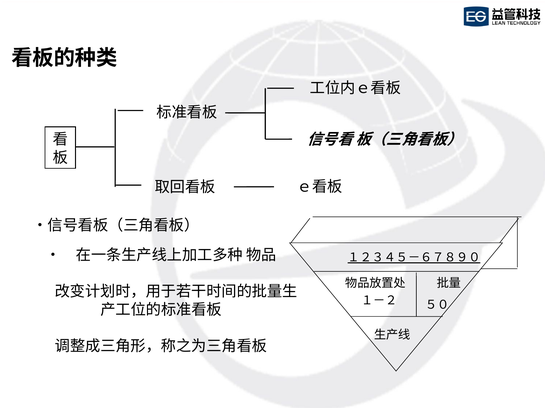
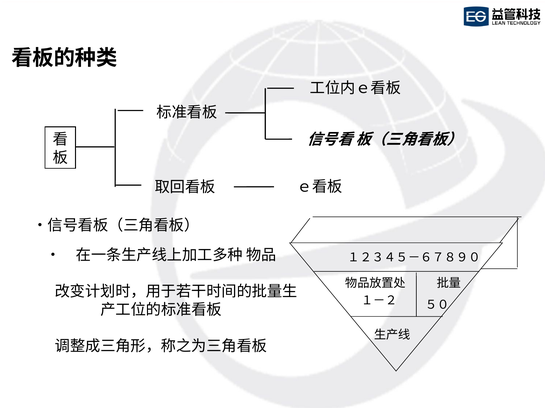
１２３４５－６７８９０ underline: present -> none
